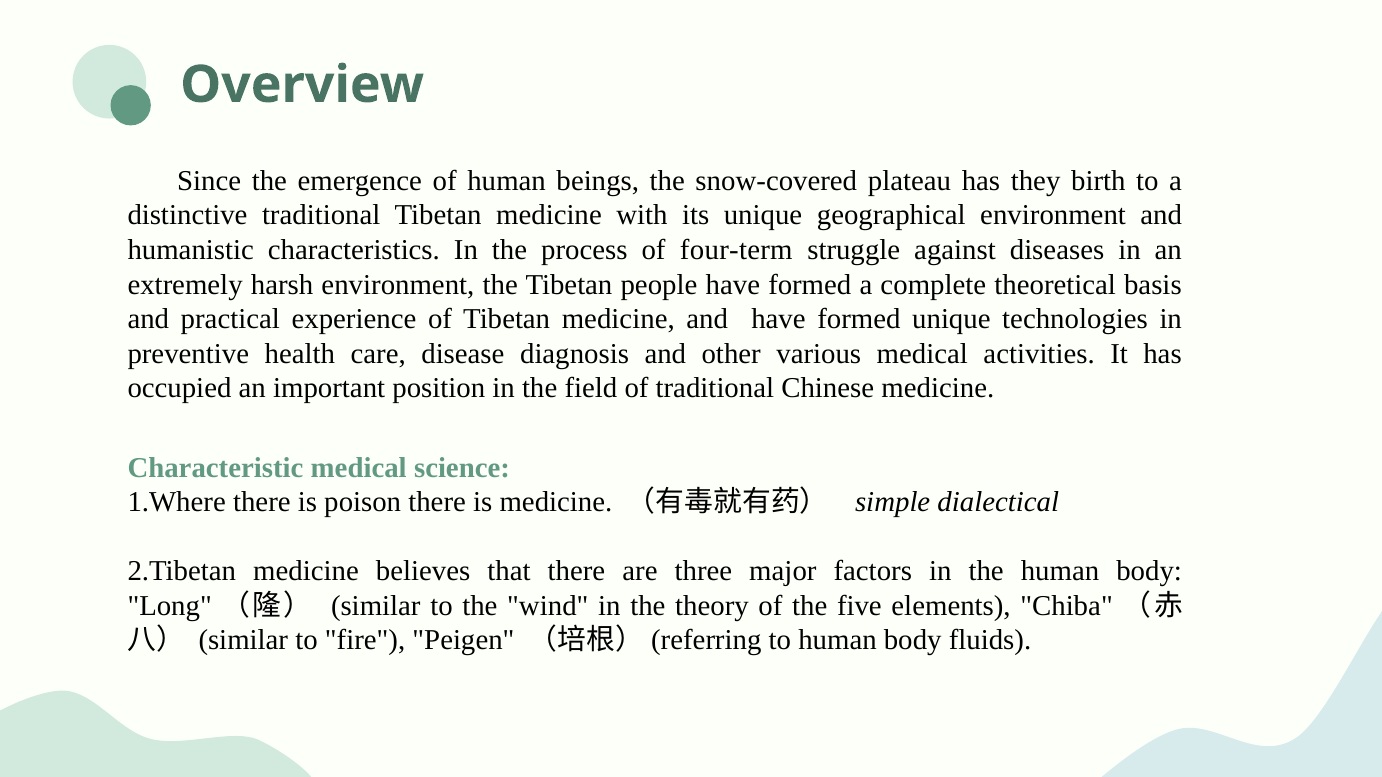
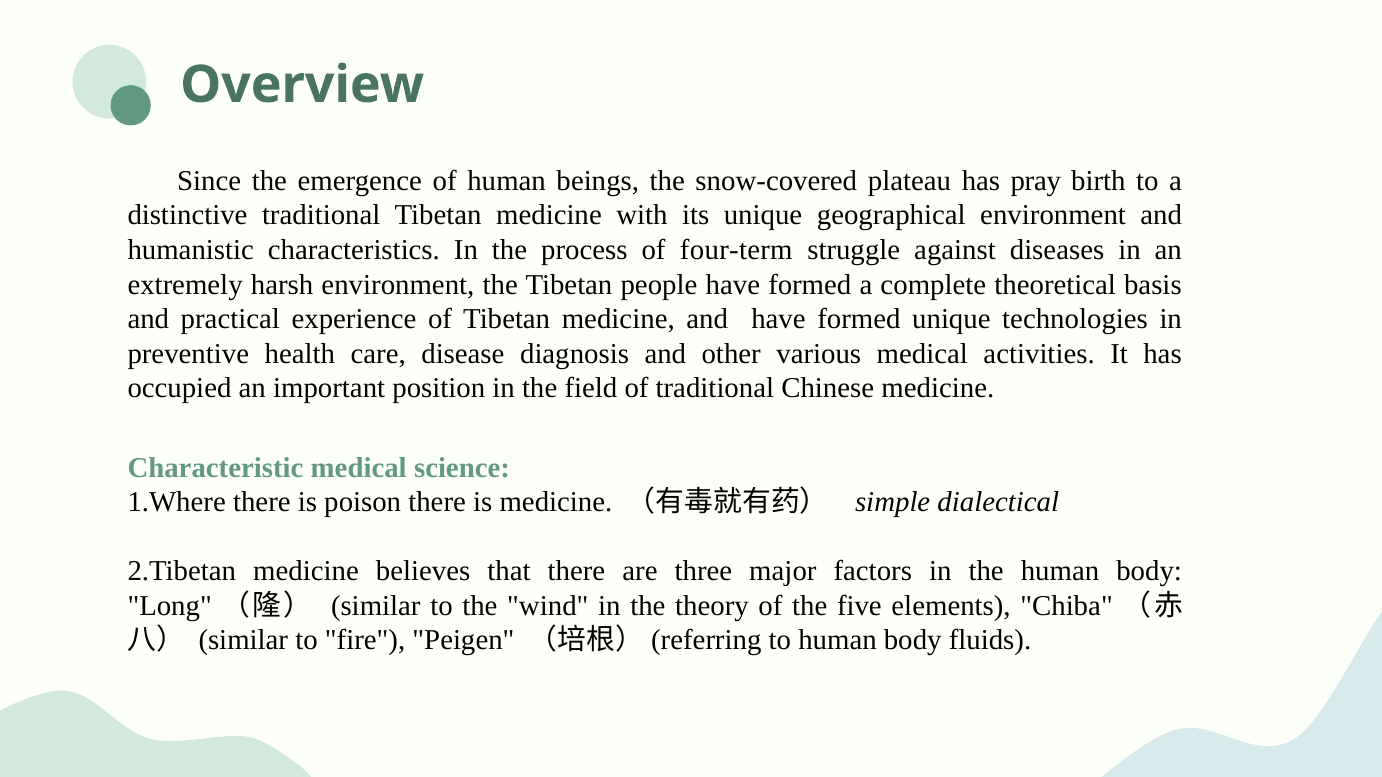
they: they -> pray
